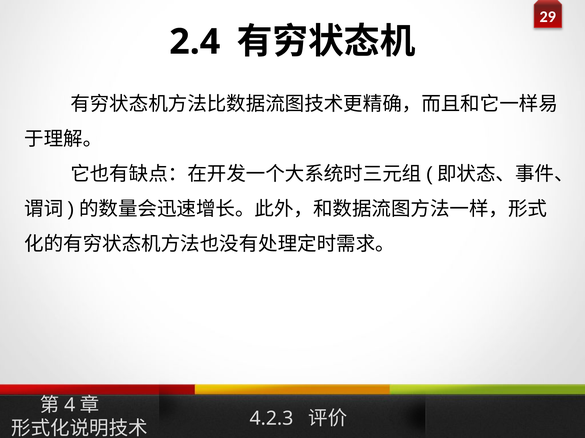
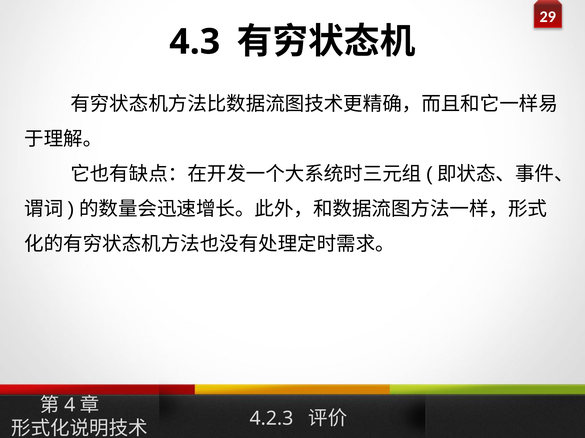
2.4: 2.4 -> 4.3
